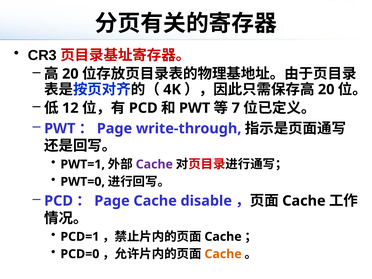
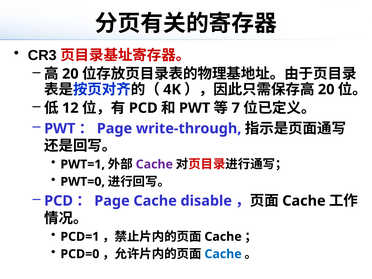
Cache at (223, 254) colour: orange -> blue
